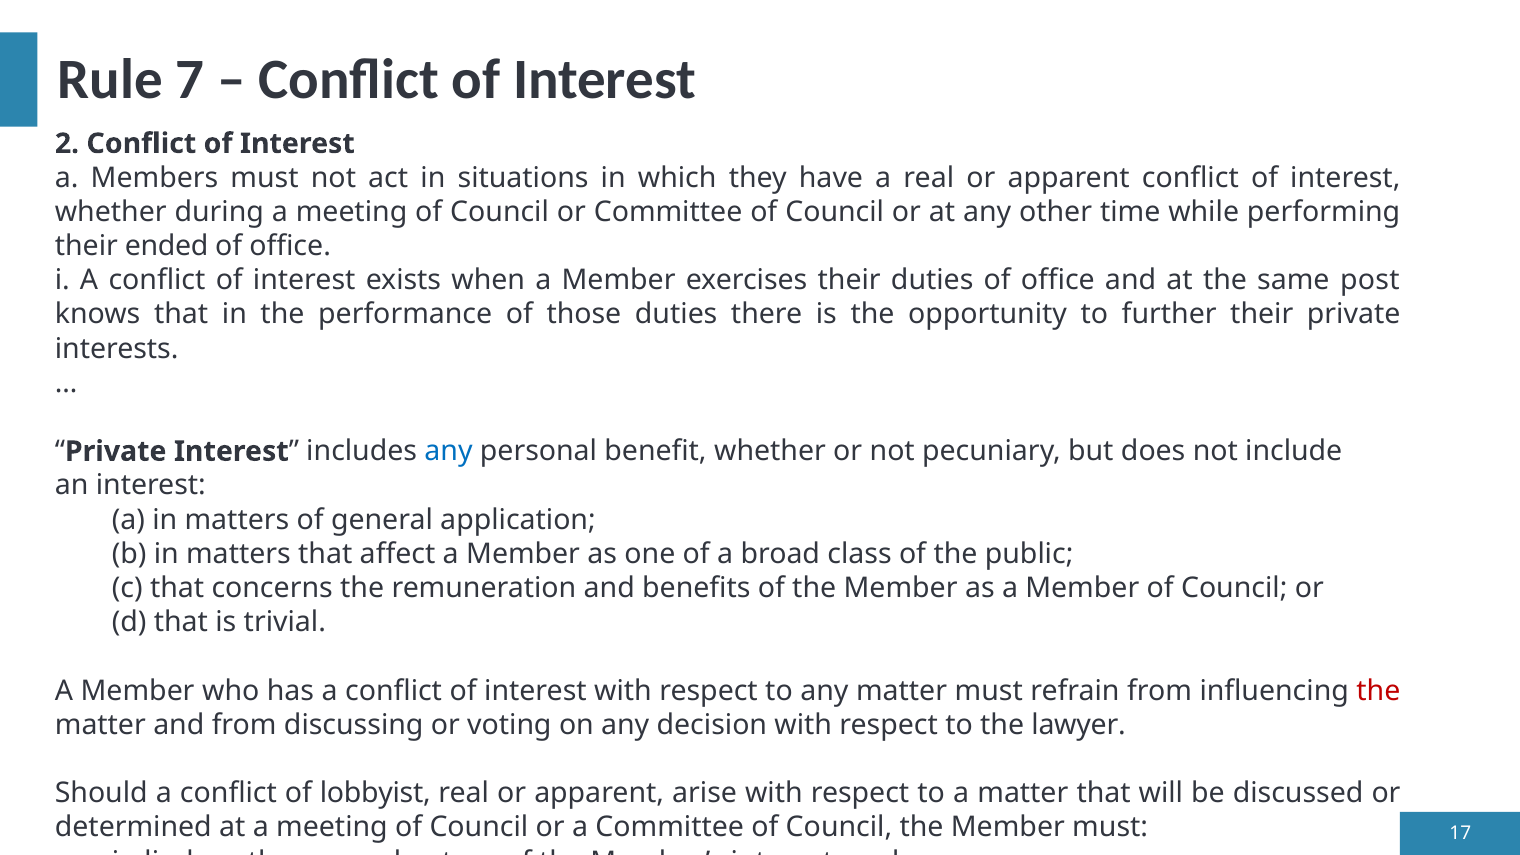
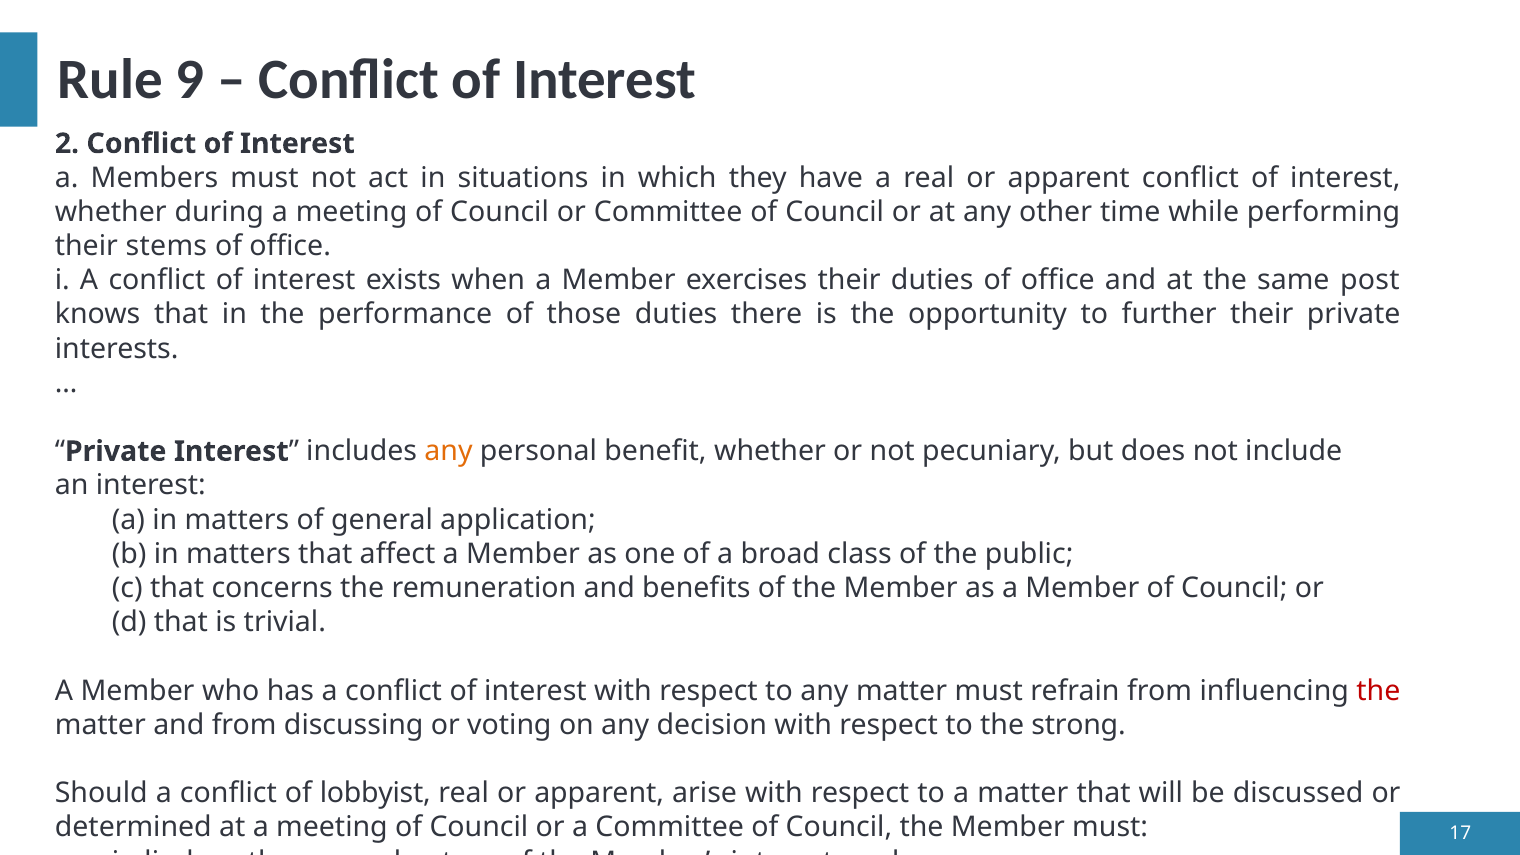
7: 7 -> 9
ended: ended -> stems
any at (449, 451) colour: blue -> orange
lawyer: lawyer -> strong
